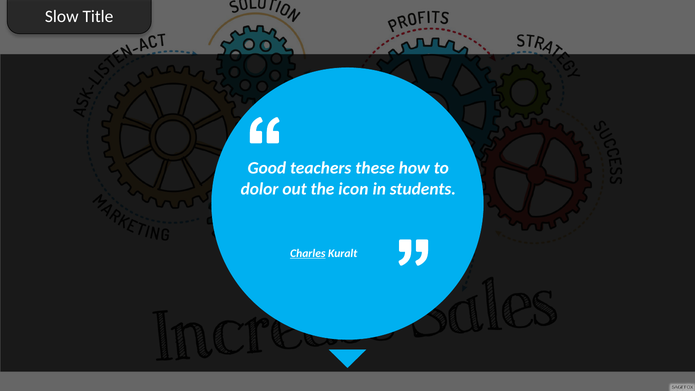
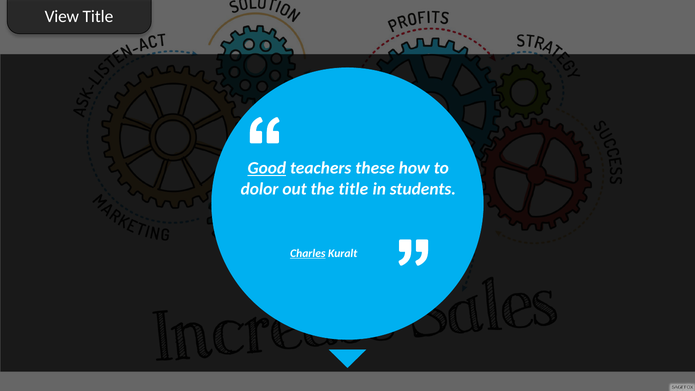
Slow: Slow -> View
Good underline: none -> present
the icon: icon -> title
